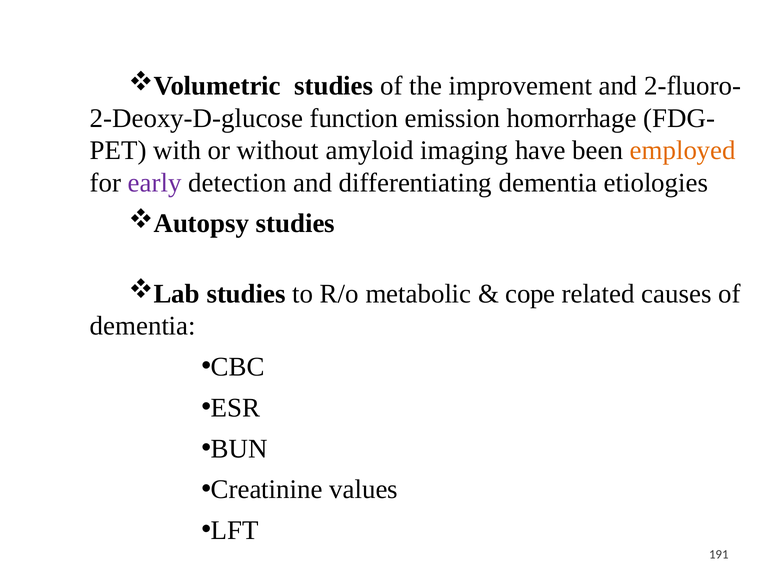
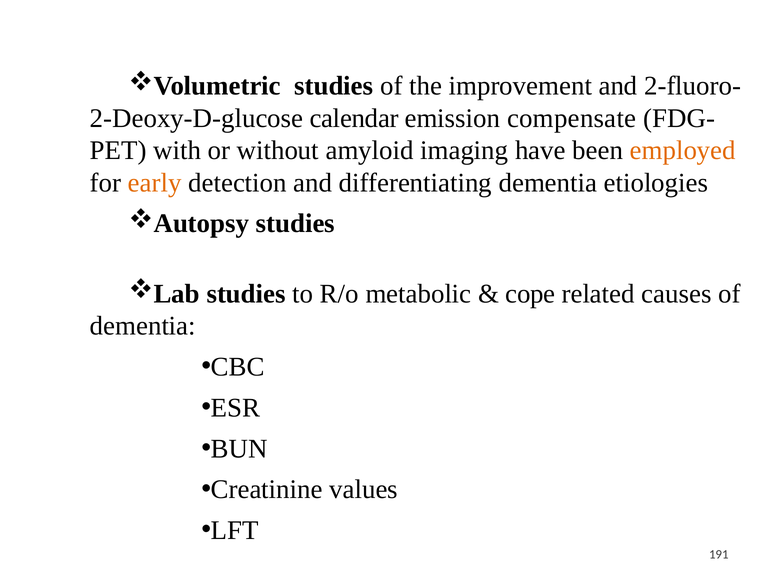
function: function -> calendar
homorrhage: homorrhage -> compensate
early colour: purple -> orange
